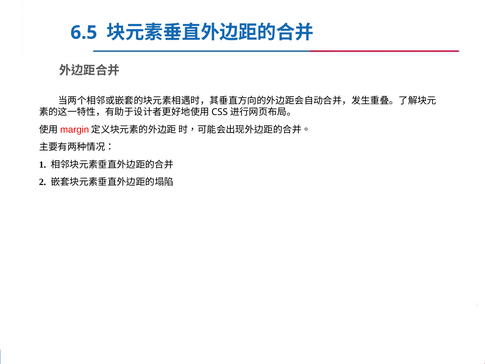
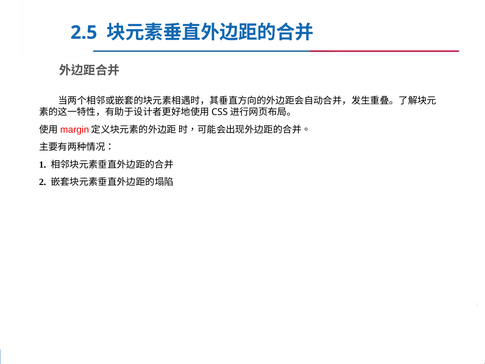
6.5: 6.5 -> 2.5
